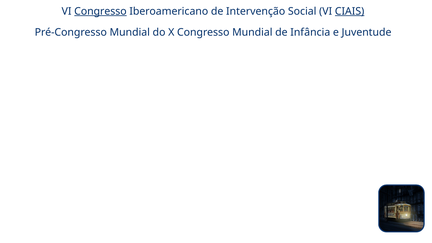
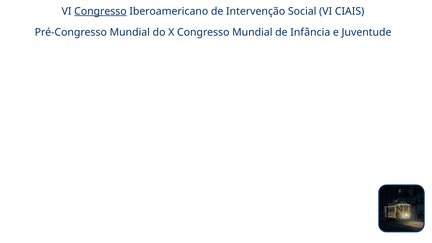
CIAIS underline: present -> none
